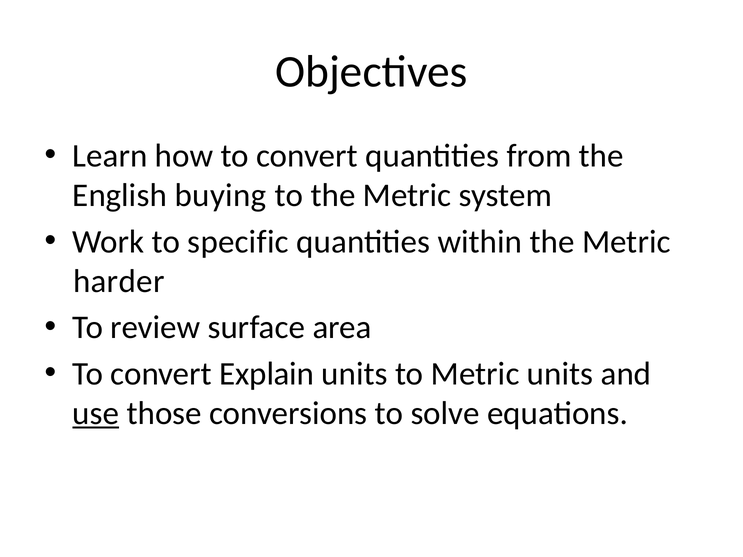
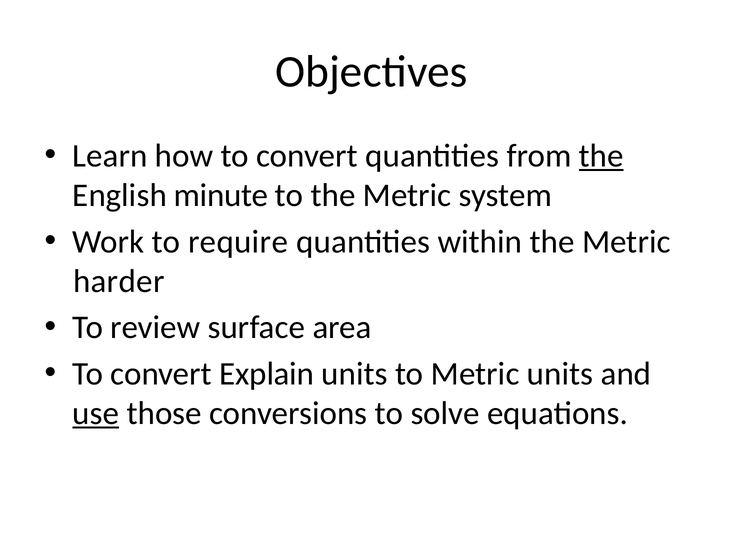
the at (601, 156) underline: none -> present
buying: buying -> minute
specific: specific -> require
